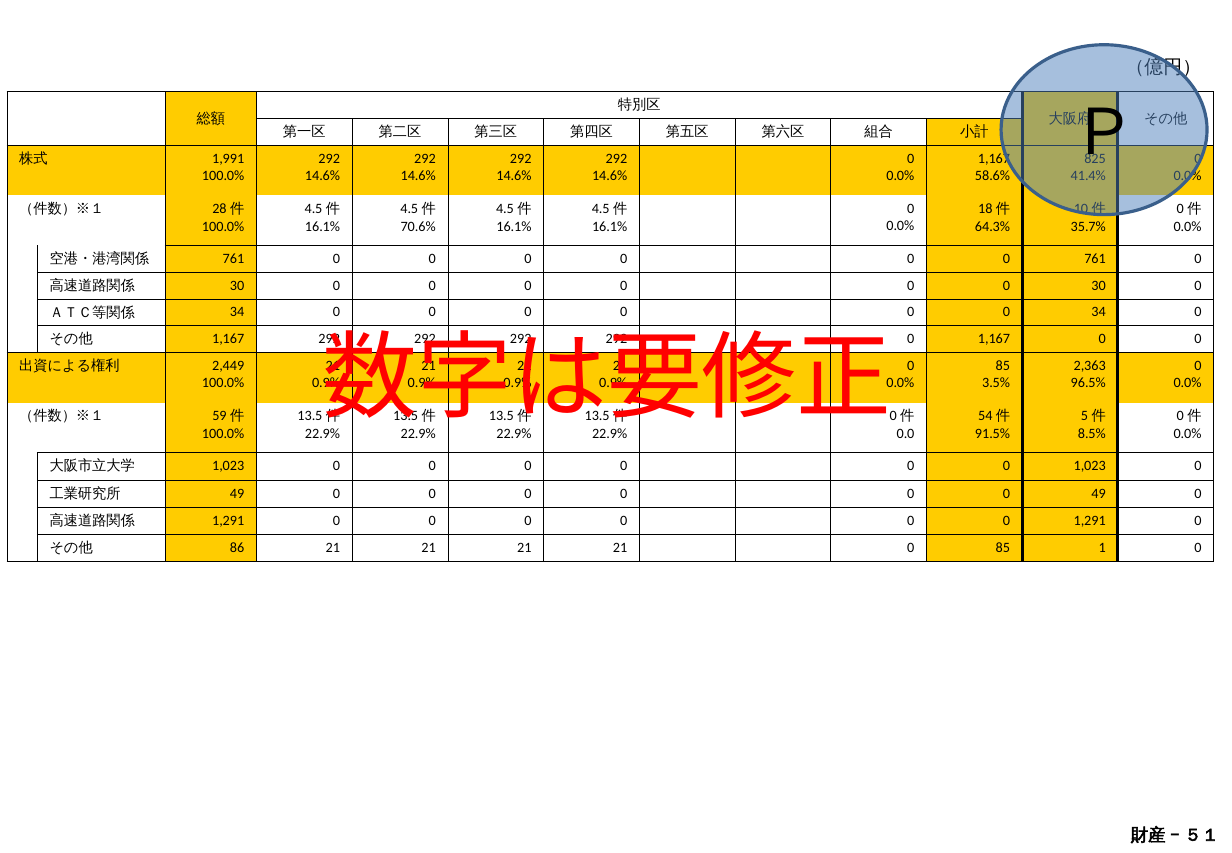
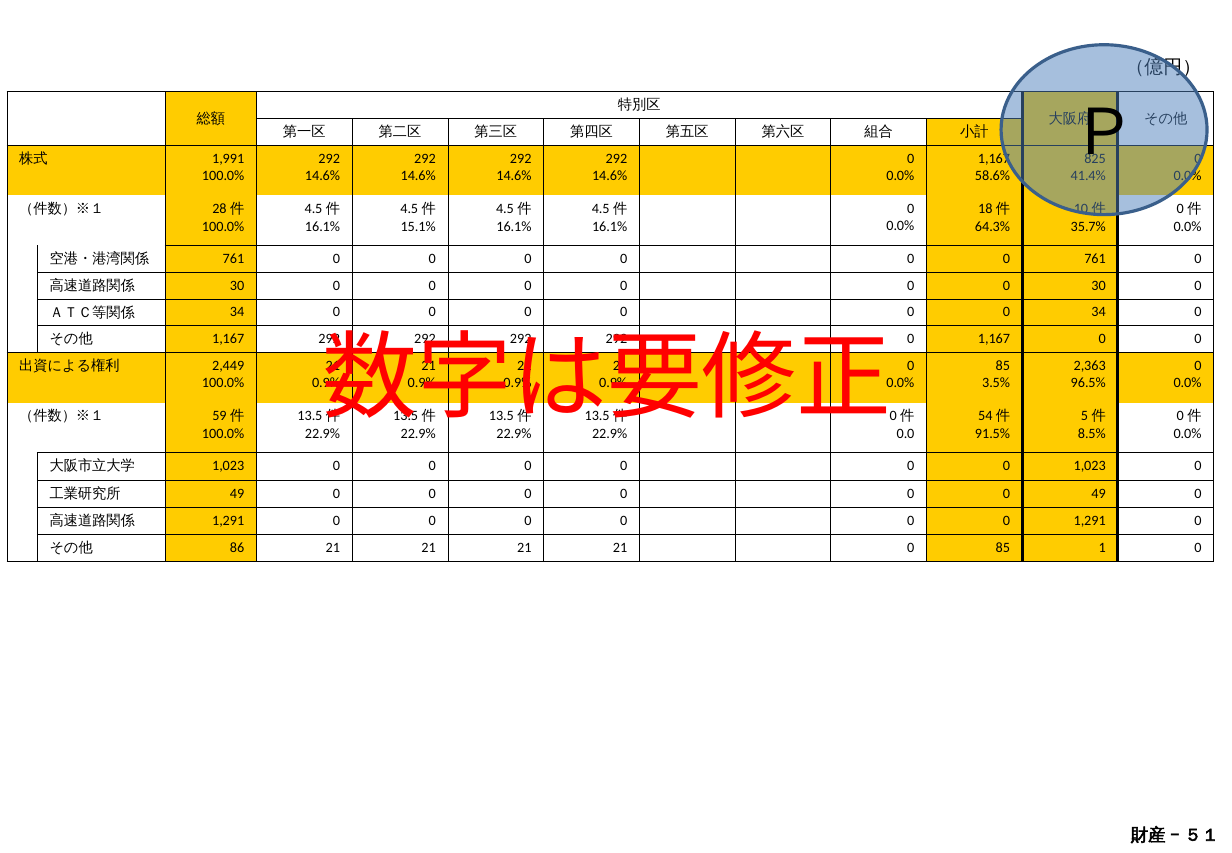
70.6%: 70.6% -> 15.1%
